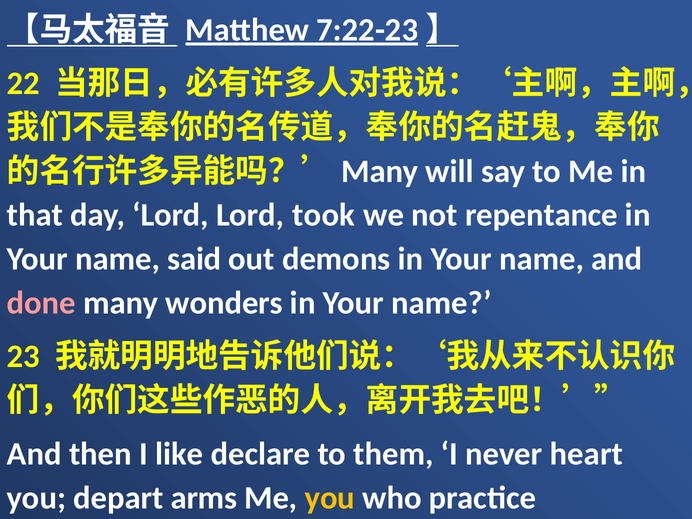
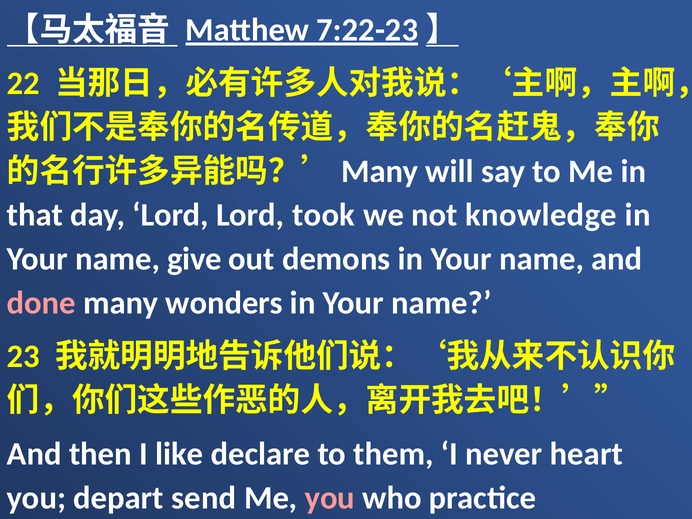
repentance: repentance -> knowledge
said: said -> give
arms: arms -> send
you at (330, 498) colour: yellow -> pink
